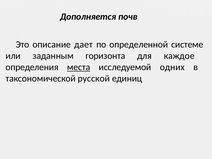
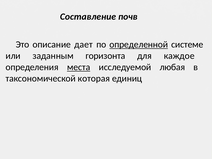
Дополняется: Дополняется -> Составление
определенной underline: none -> present
одних: одних -> любая
русской: русской -> которая
